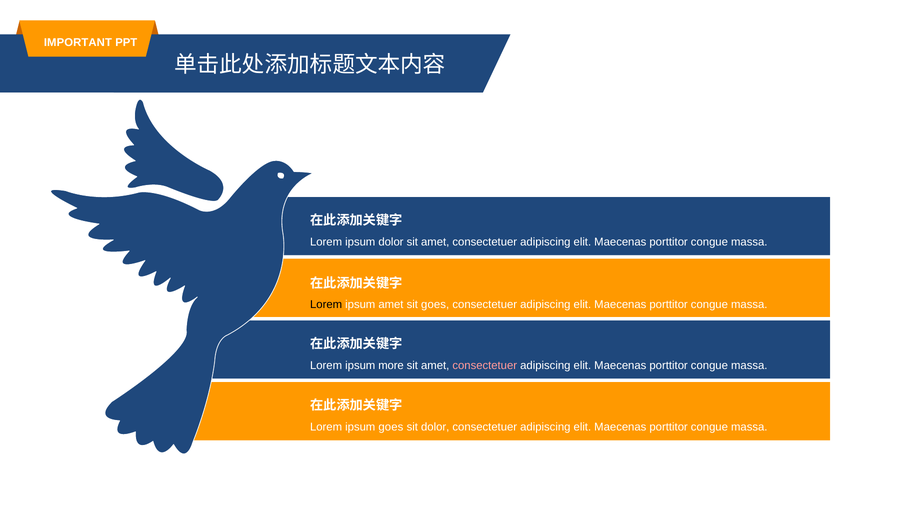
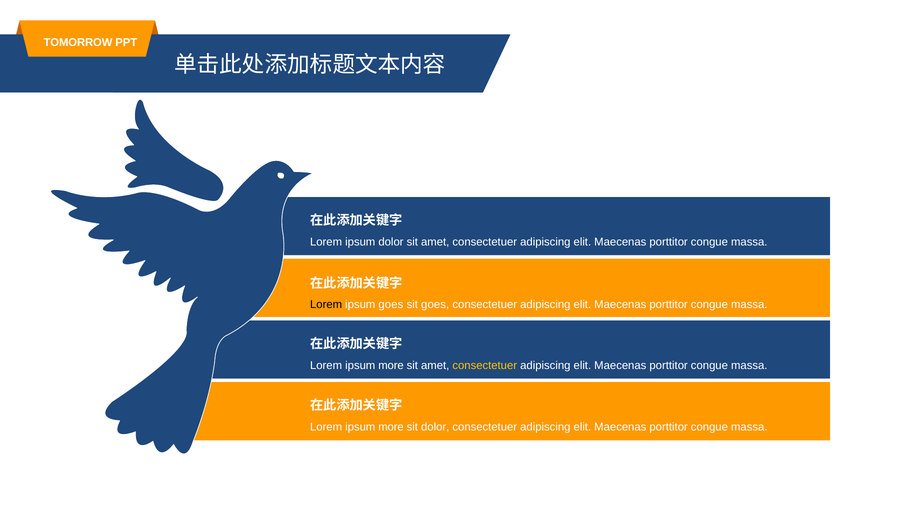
IMPORTANT: IMPORTANT -> TOMORROW
ipsum amet: amet -> goes
consectetuer at (485, 365) colour: pink -> yellow
goes at (391, 427): goes -> more
